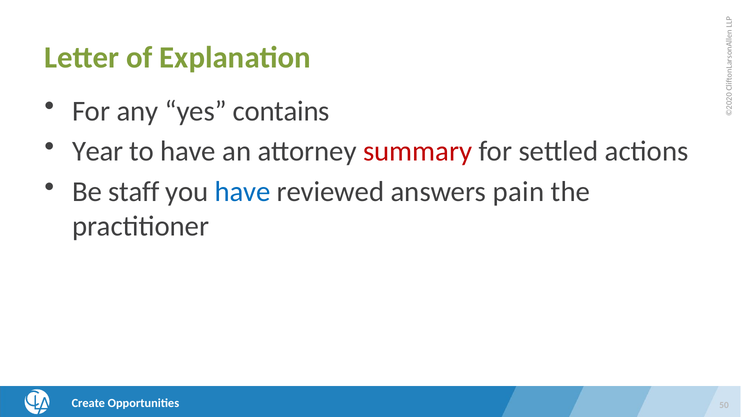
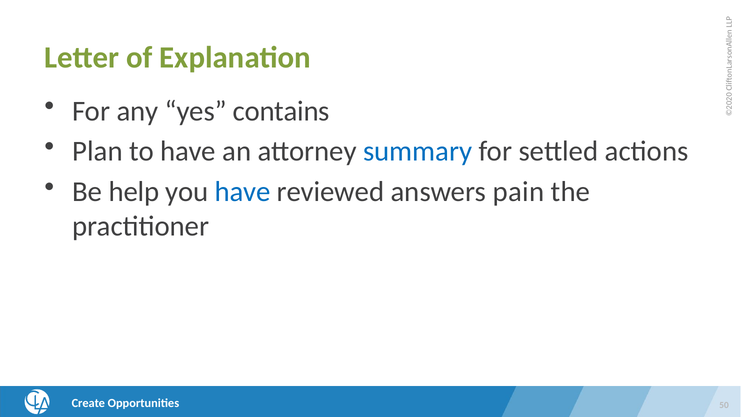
Year: Year -> Plan
summary colour: red -> blue
staff: staff -> help
